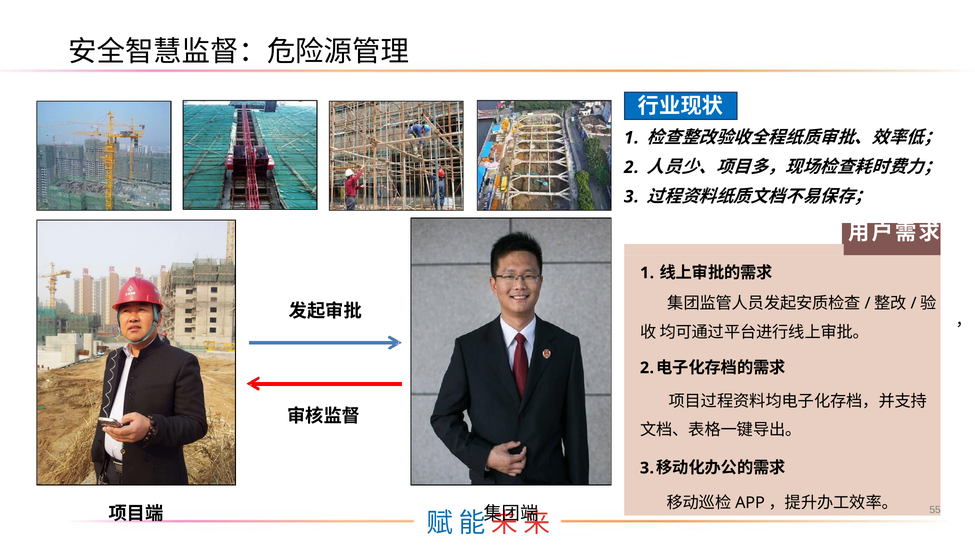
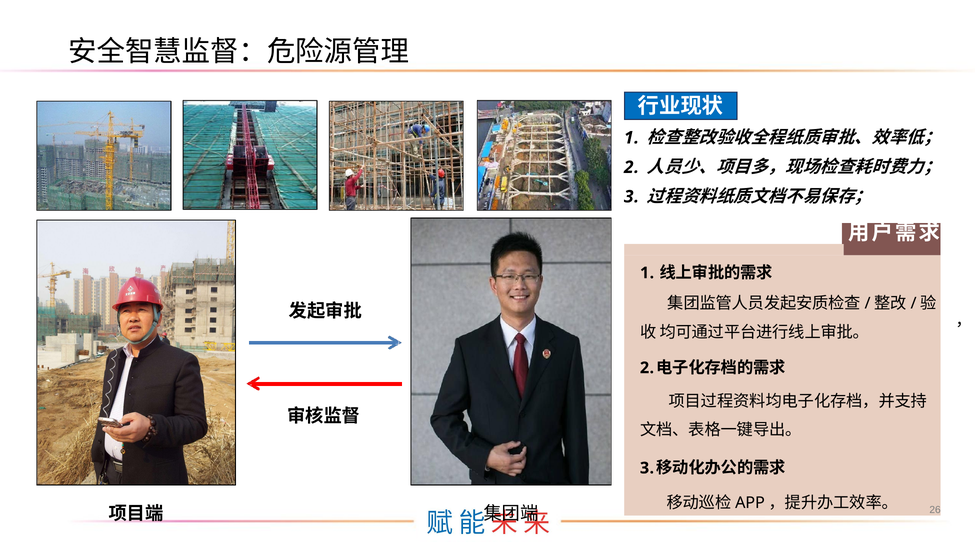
55: 55 -> 26
